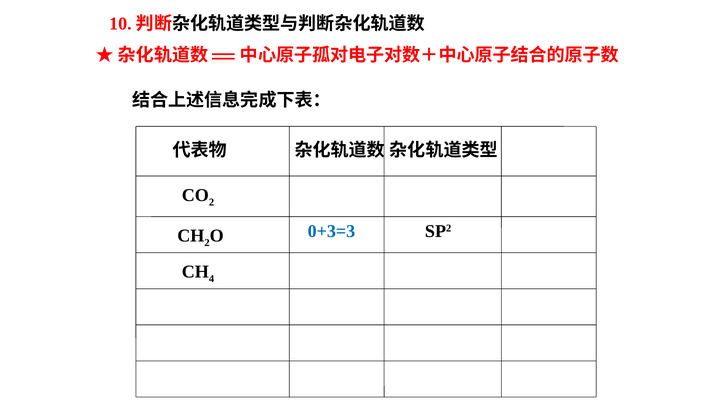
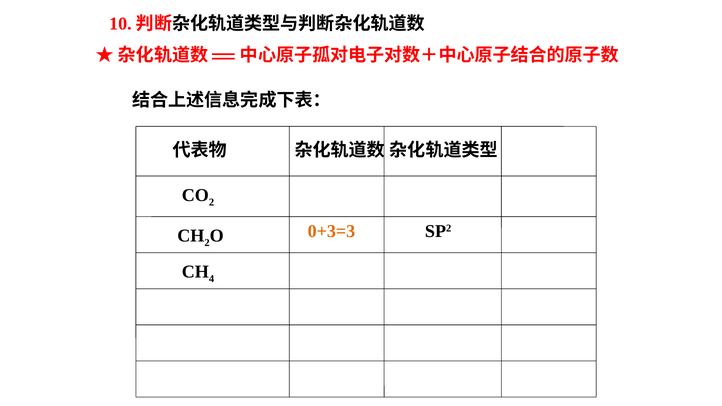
0+3=3 colour: blue -> orange
